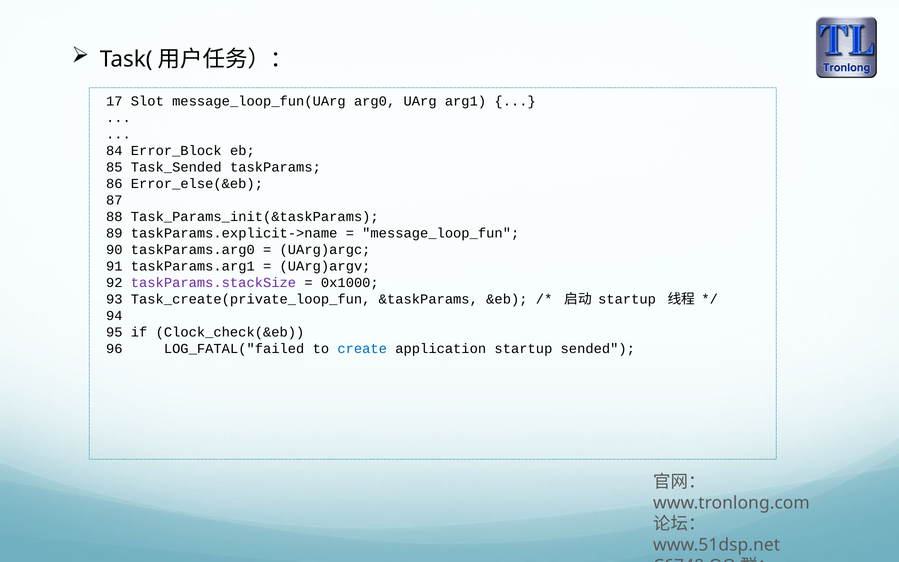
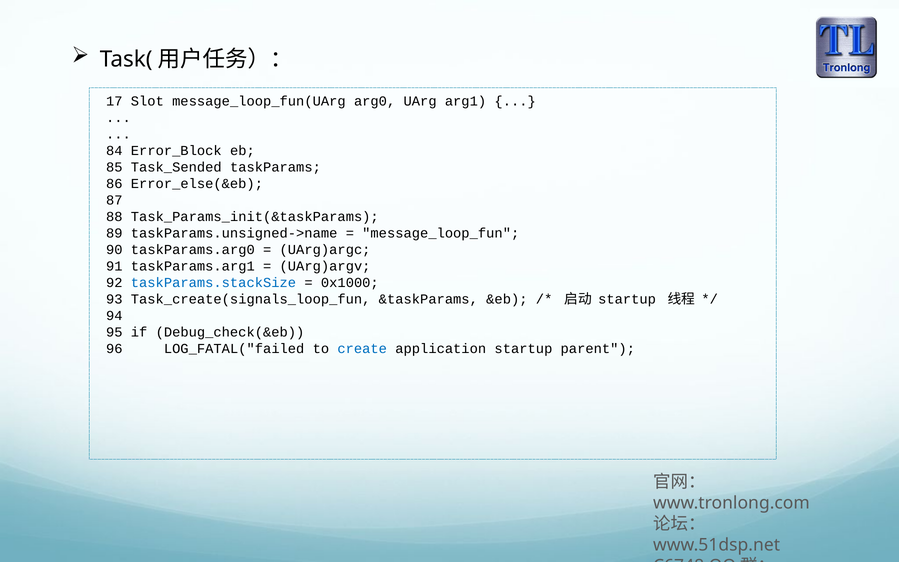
taskParams.explicit->name: taskParams.explicit->name -> taskParams.unsigned->name
taskParams.stackSize colour: purple -> blue
Task_create(private_loop_fun: Task_create(private_loop_fun -> Task_create(signals_loop_fun
Clock_check(&eb: Clock_check(&eb -> Debug_check(&eb
sended: sended -> parent
